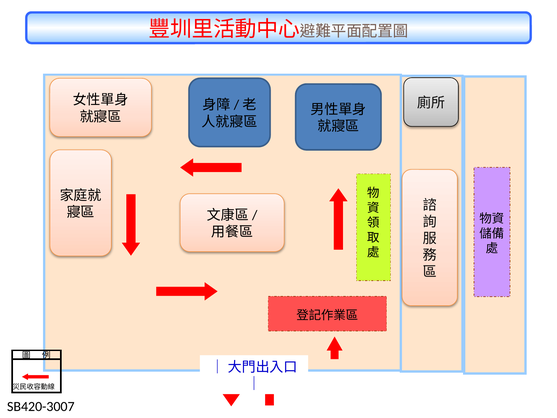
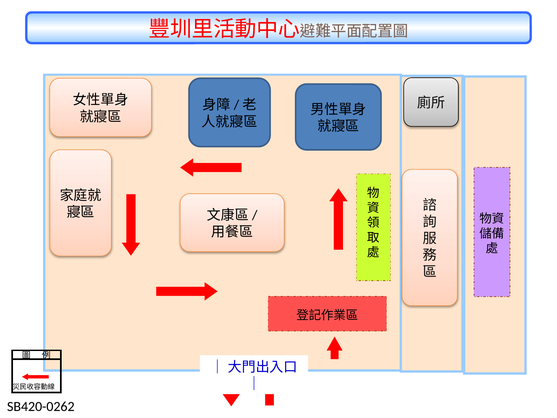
SB420-3007: SB420-3007 -> SB420-0262
